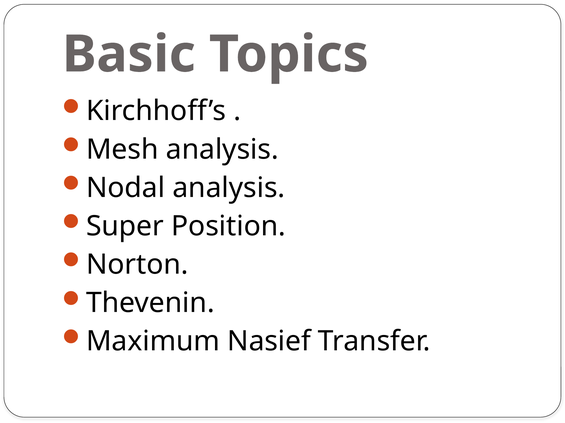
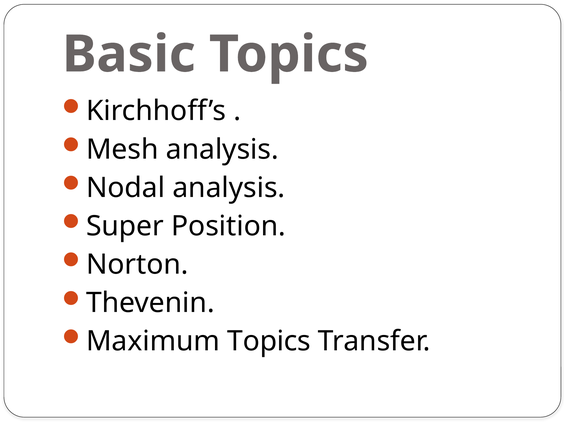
Maximum Nasief: Nasief -> Topics
